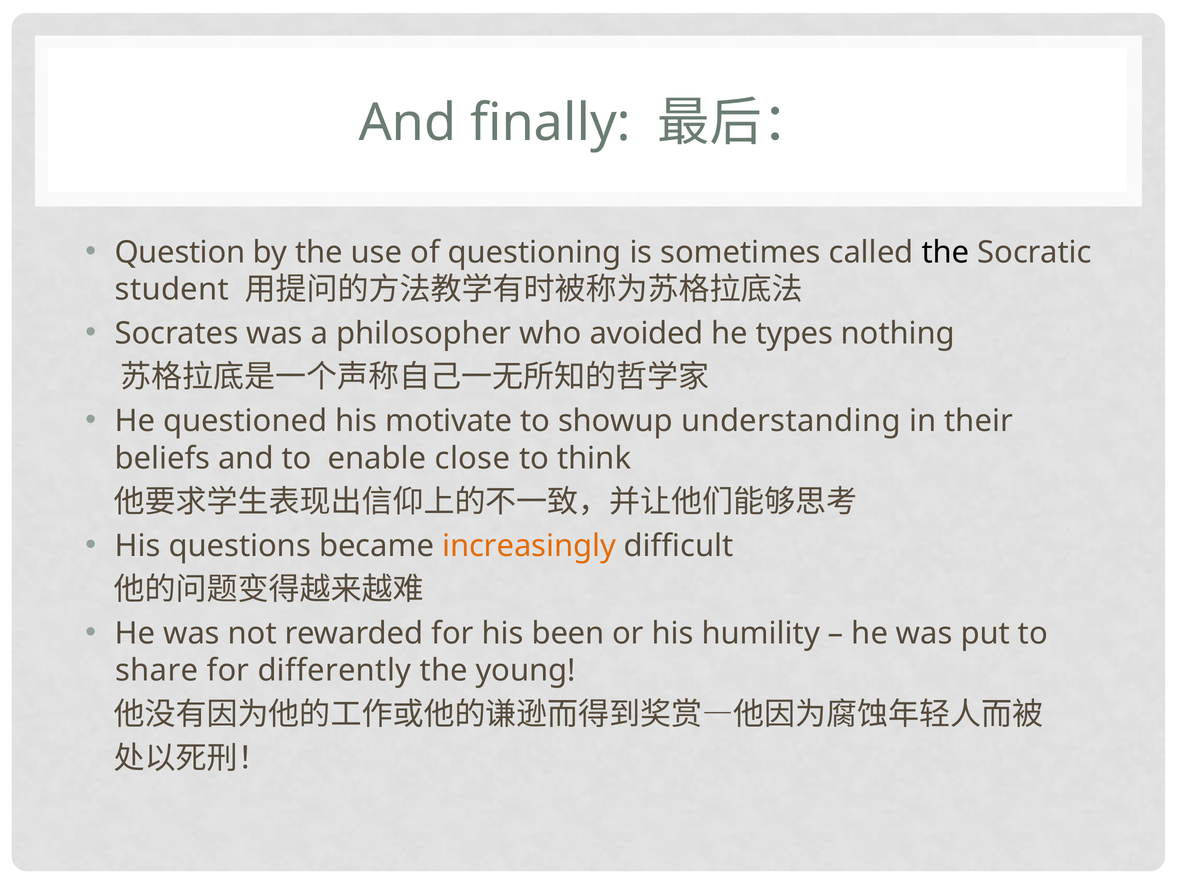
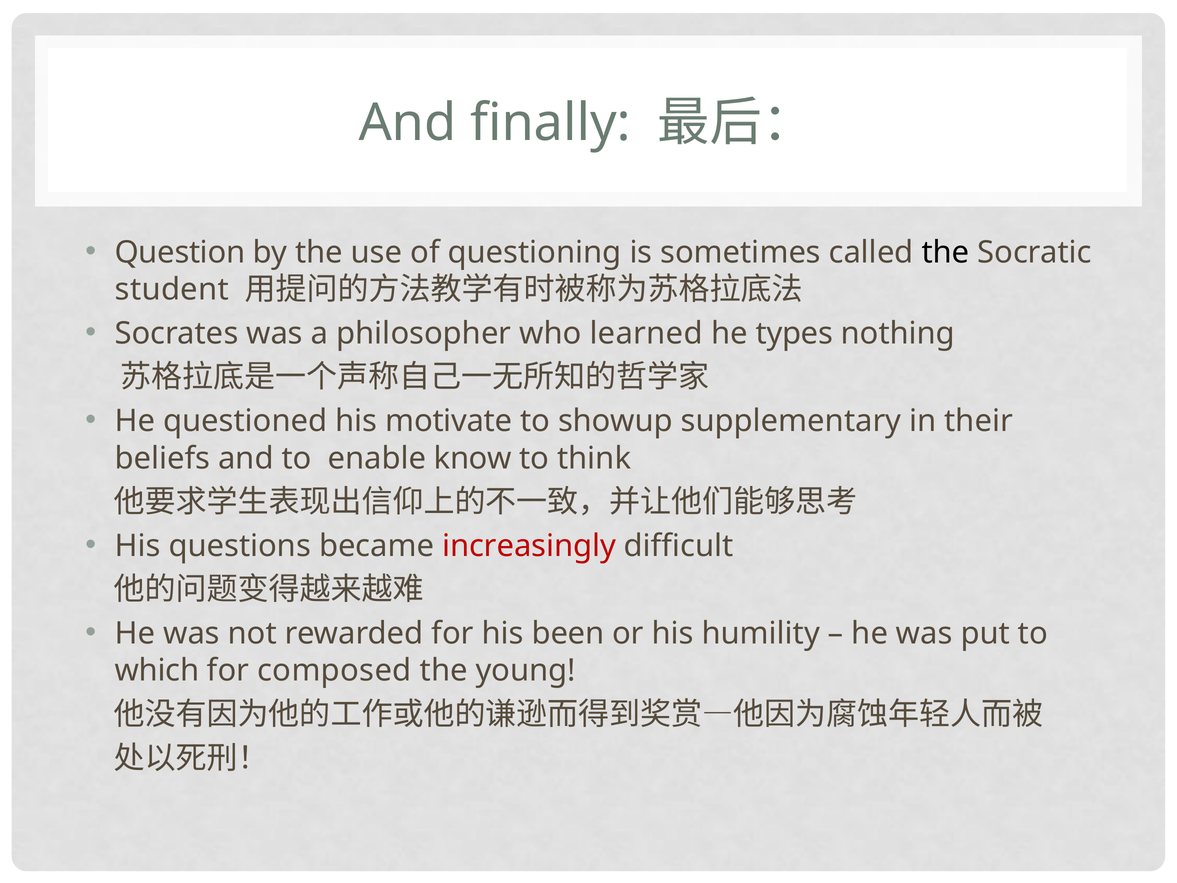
avoided: avoided -> learned
understanding: understanding -> supplementary
close: close -> know
increasingly colour: orange -> red
share: share -> which
differently: differently -> composed
